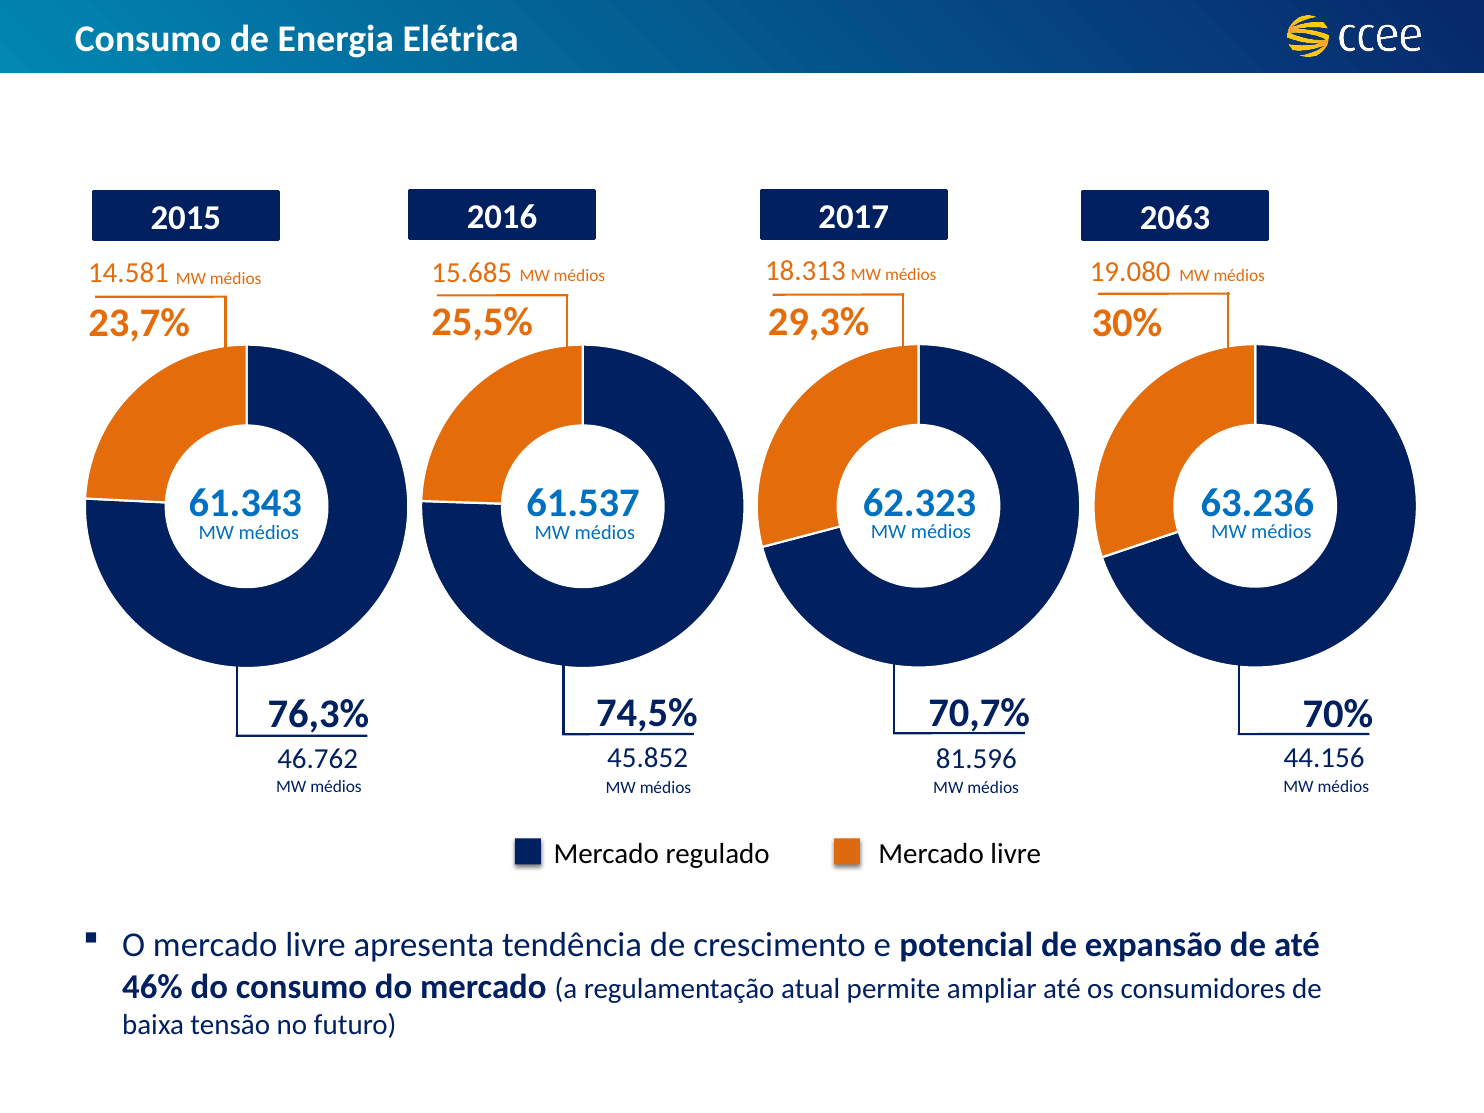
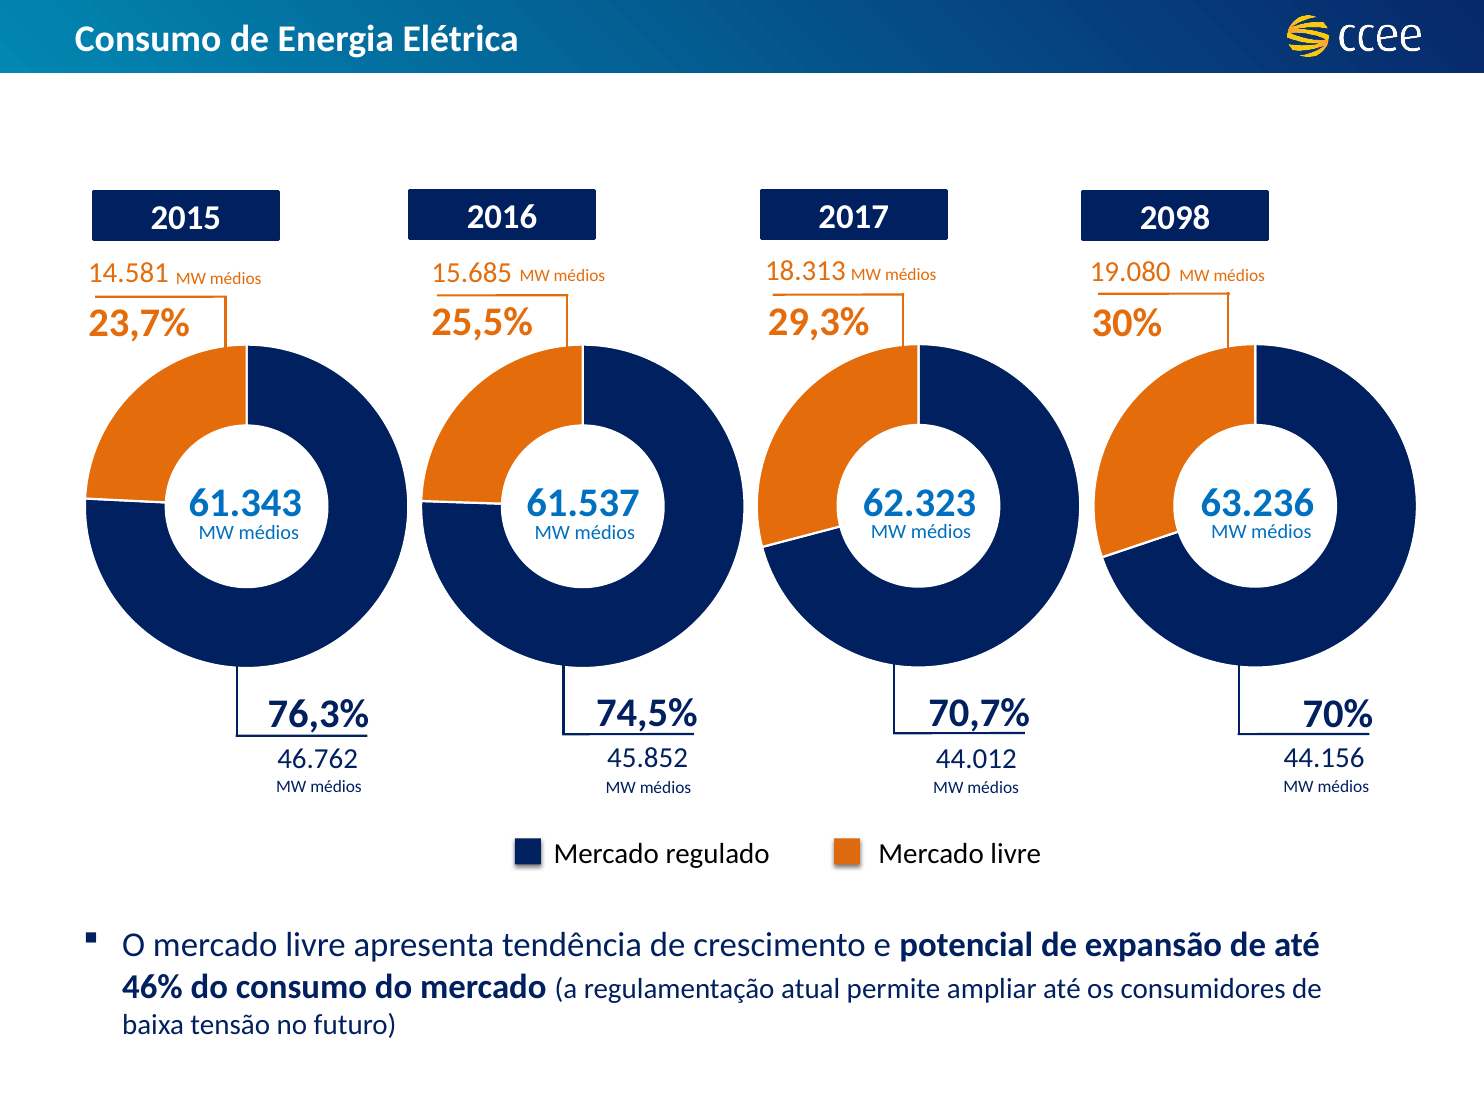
2063: 2063 -> 2098
81.596: 81.596 -> 44.012
